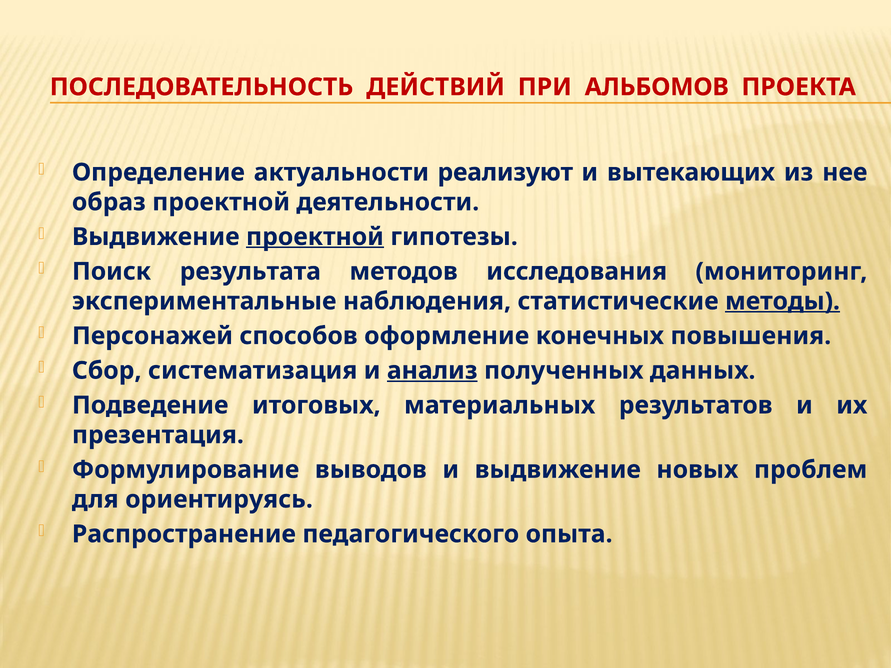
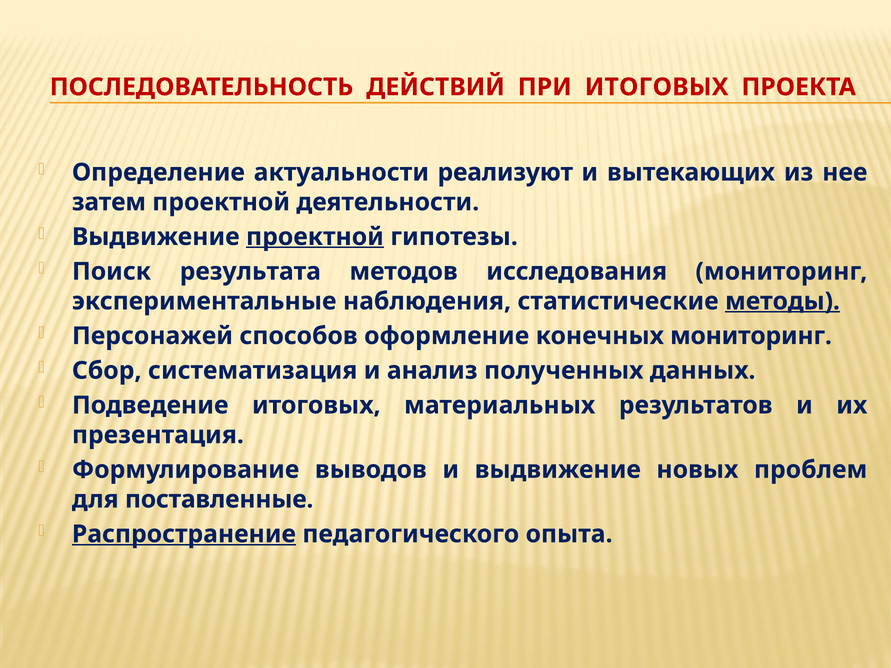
ПРИ АЛЬБОМОВ: АЛЬБОМОВ -> ИТОГОВЫХ
образ: образ -> затем
конечных повышения: повышения -> мониторинг
анализ underline: present -> none
ориентируясь: ориентируясь -> поставленные
Распространение underline: none -> present
